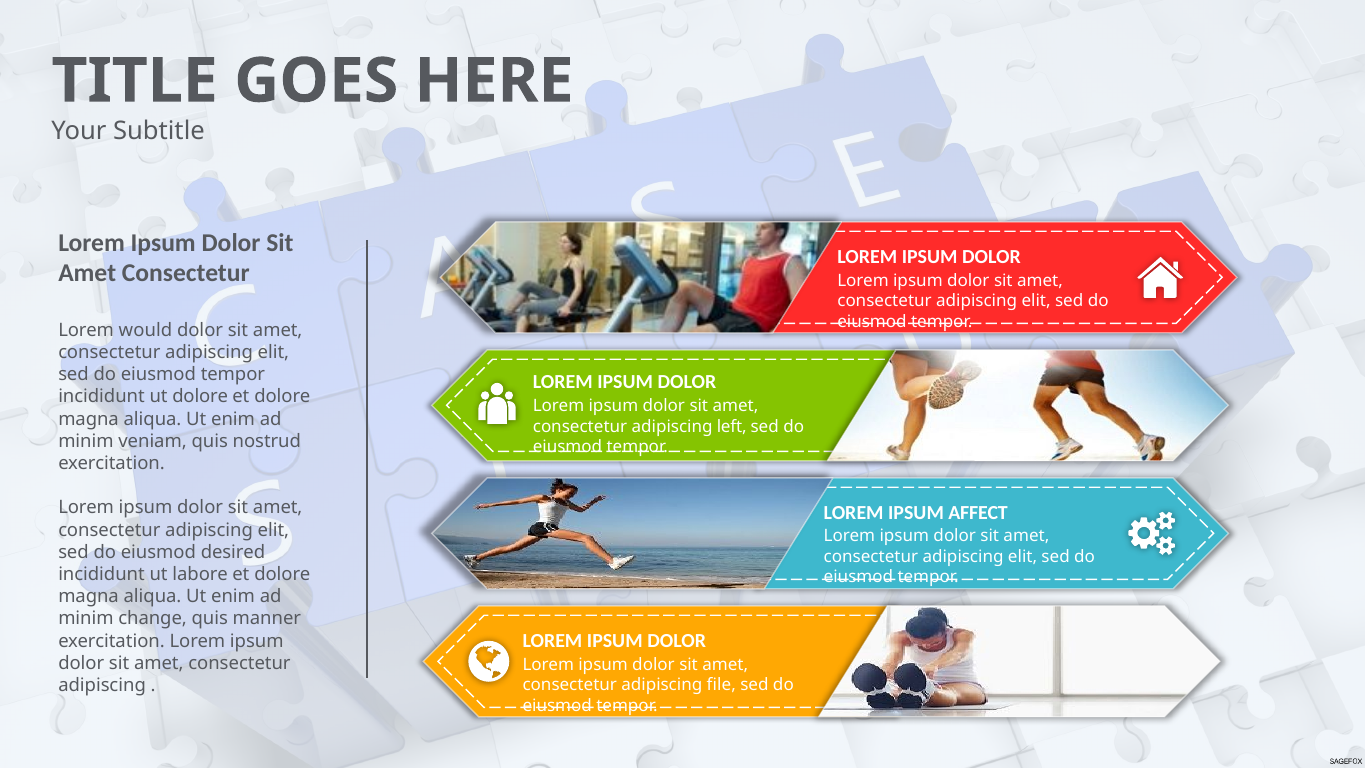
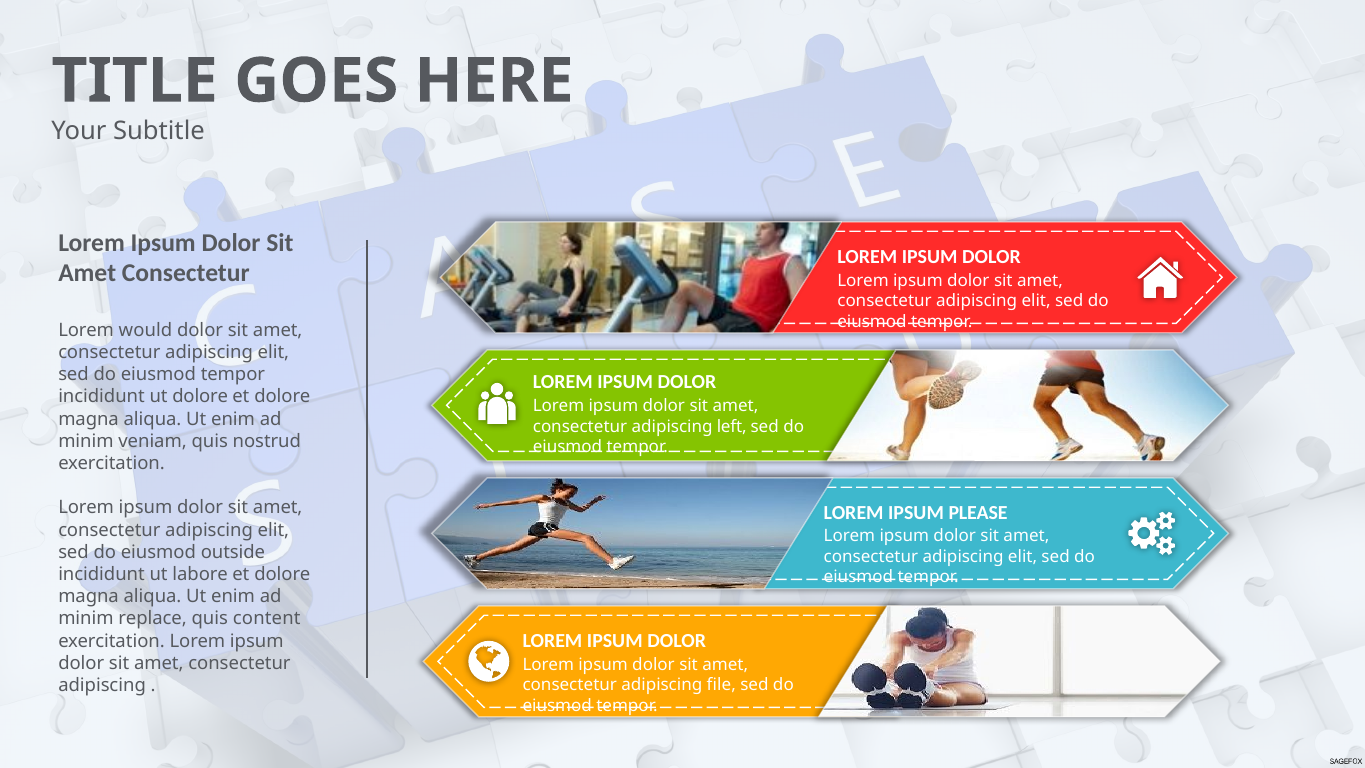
AFFECT: AFFECT -> PLEASE
desired: desired -> outside
change: change -> replace
manner: manner -> content
